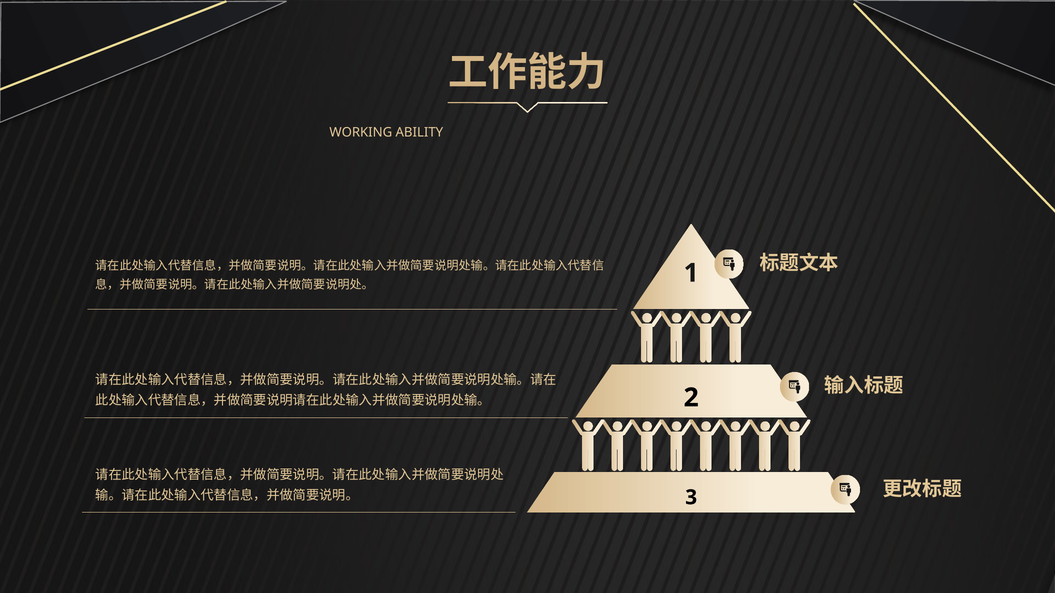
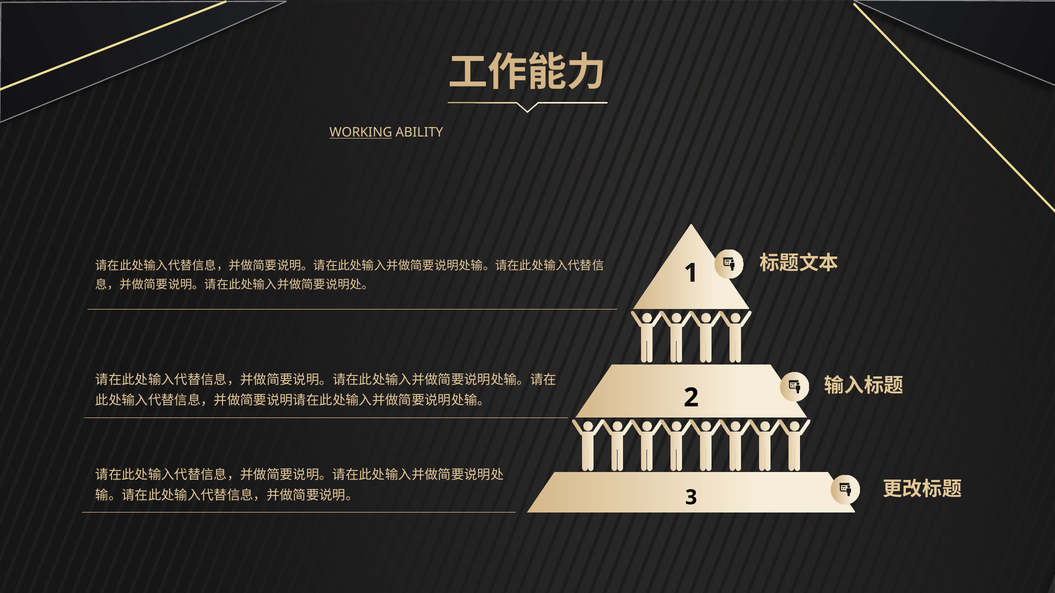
WORKING underline: none -> present
